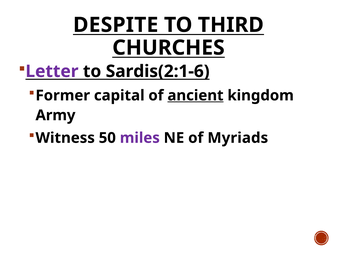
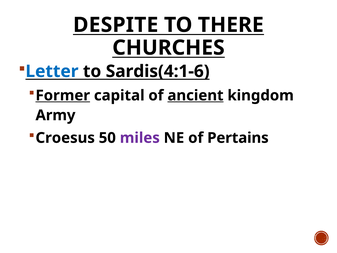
THIRD: THIRD -> THERE
Letter colour: purple -> blue
Sardis(2:1-6: Sardis(2:1-6 -> Sardis(4:1-6
Former underline: none -> present
Witness: Witness -> Croesus
Myriads: Myriads -> Pertains
